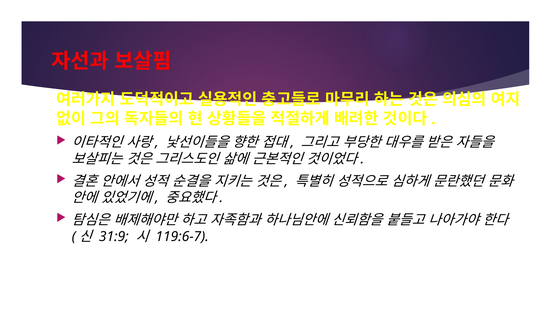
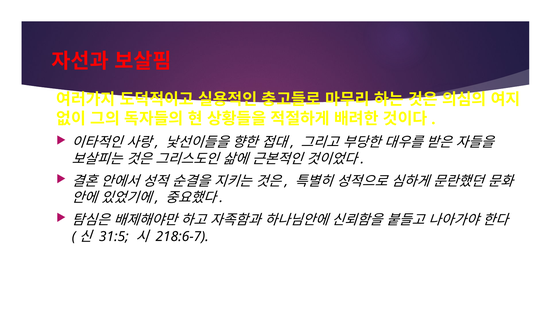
31:9: 31:9 -> 31:5
119:6-7: 119:6-7 -> 218:6-7
